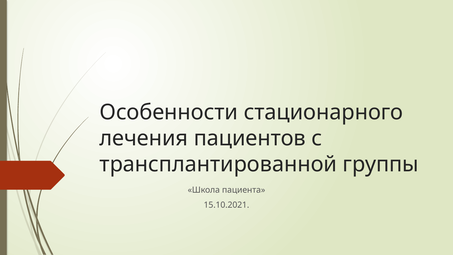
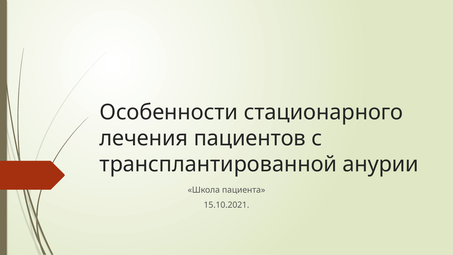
группы: группы -> анурии
